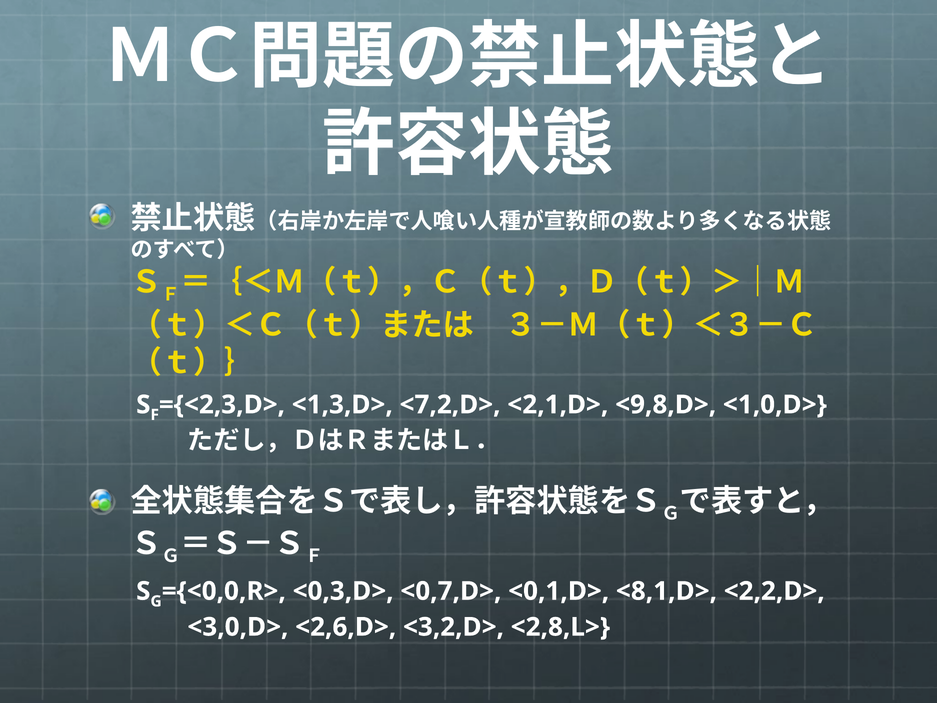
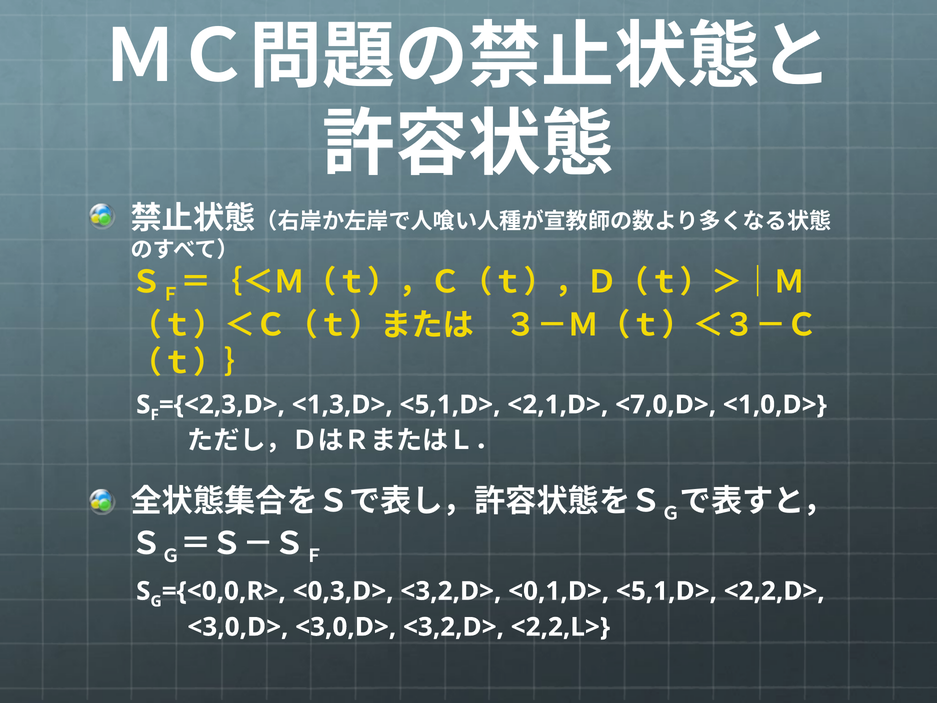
<1,3,D> <7,2,D>: <7,2,D> -> <5,1,D>
<9,8,D>: <9,8,D> -> <7,0,D>
<0,3,D> <0,7,D>: <0,7,D> -> <3,2,D>
<0,1,D> <8,1,D>: <8,1,D> -> <5,1,D>
<3,0,D> <2,6,D>: <2,6,D> -> <3,0,D>
<2,8,L>: <2,8,L> -> <2,2,L>
